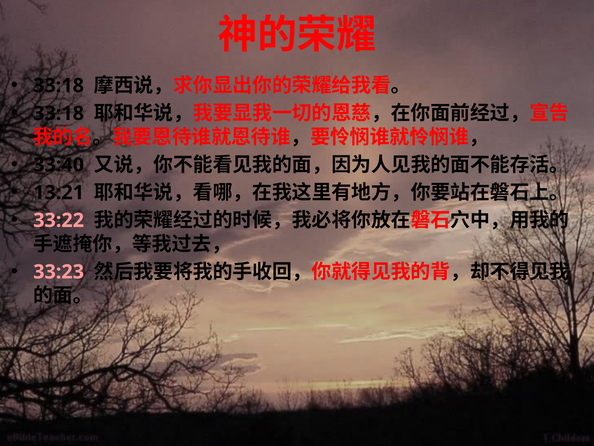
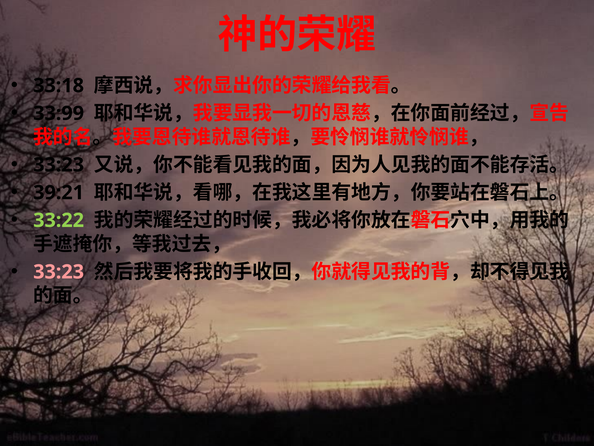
33:18 at (59, 113): 33:18 -> 33:99
33:40 at (59, 165): 33:40 -> 33:23
13:21: 13:21 -> 39:21
33:22 colour: pink -> light green
